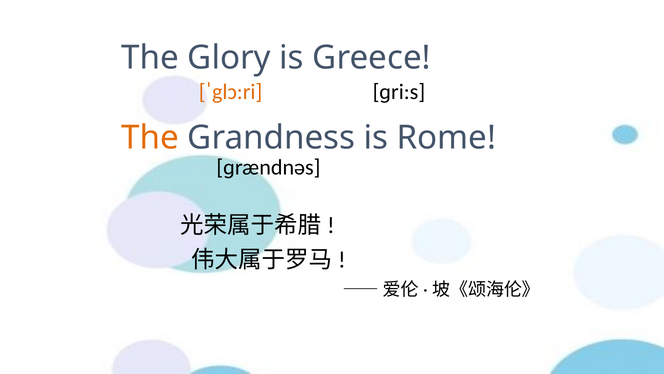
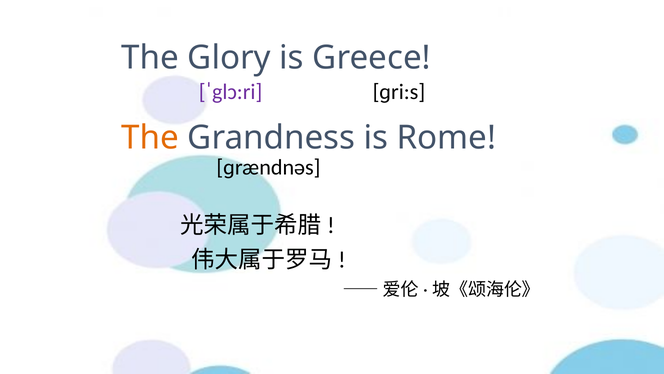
ˈglɔ:ri colour: orange -> purple
